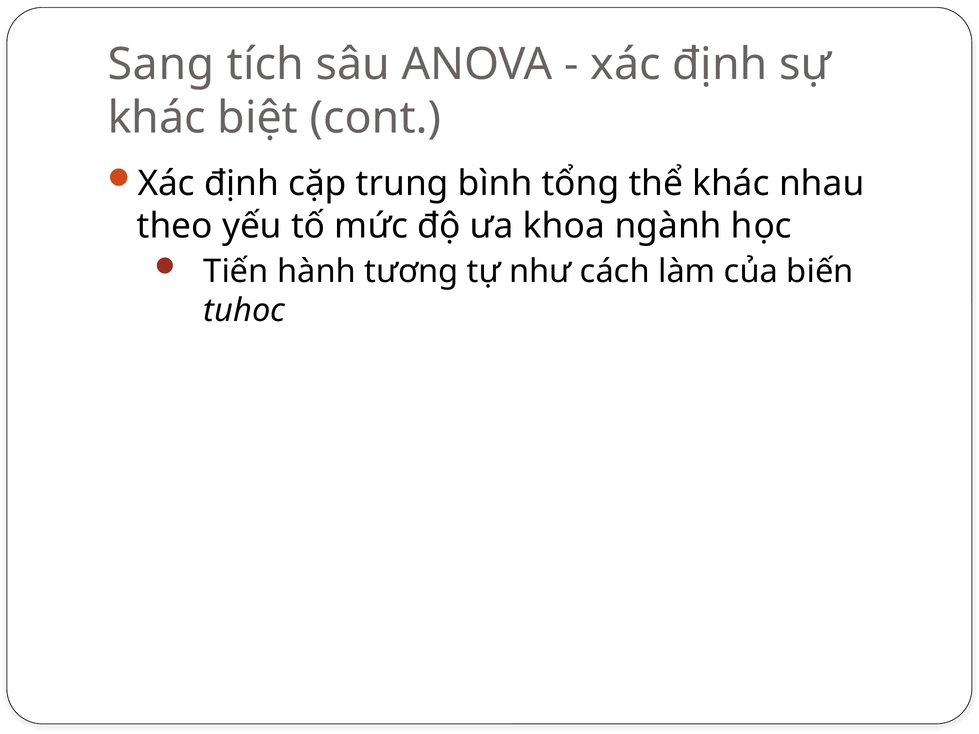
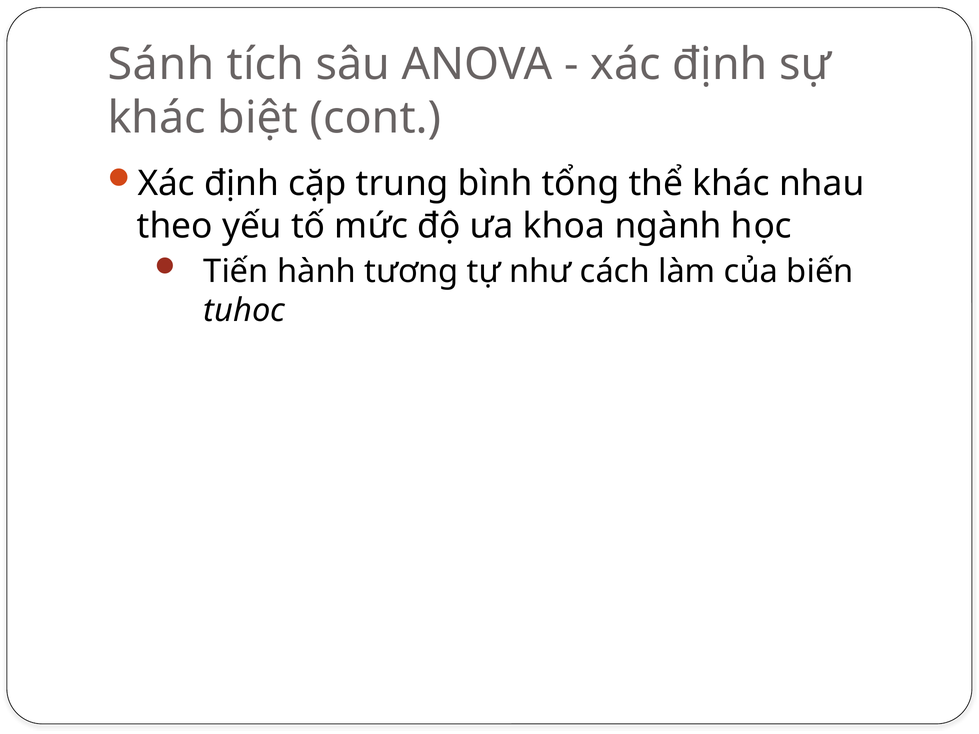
Sang: Sang -> Sánh
